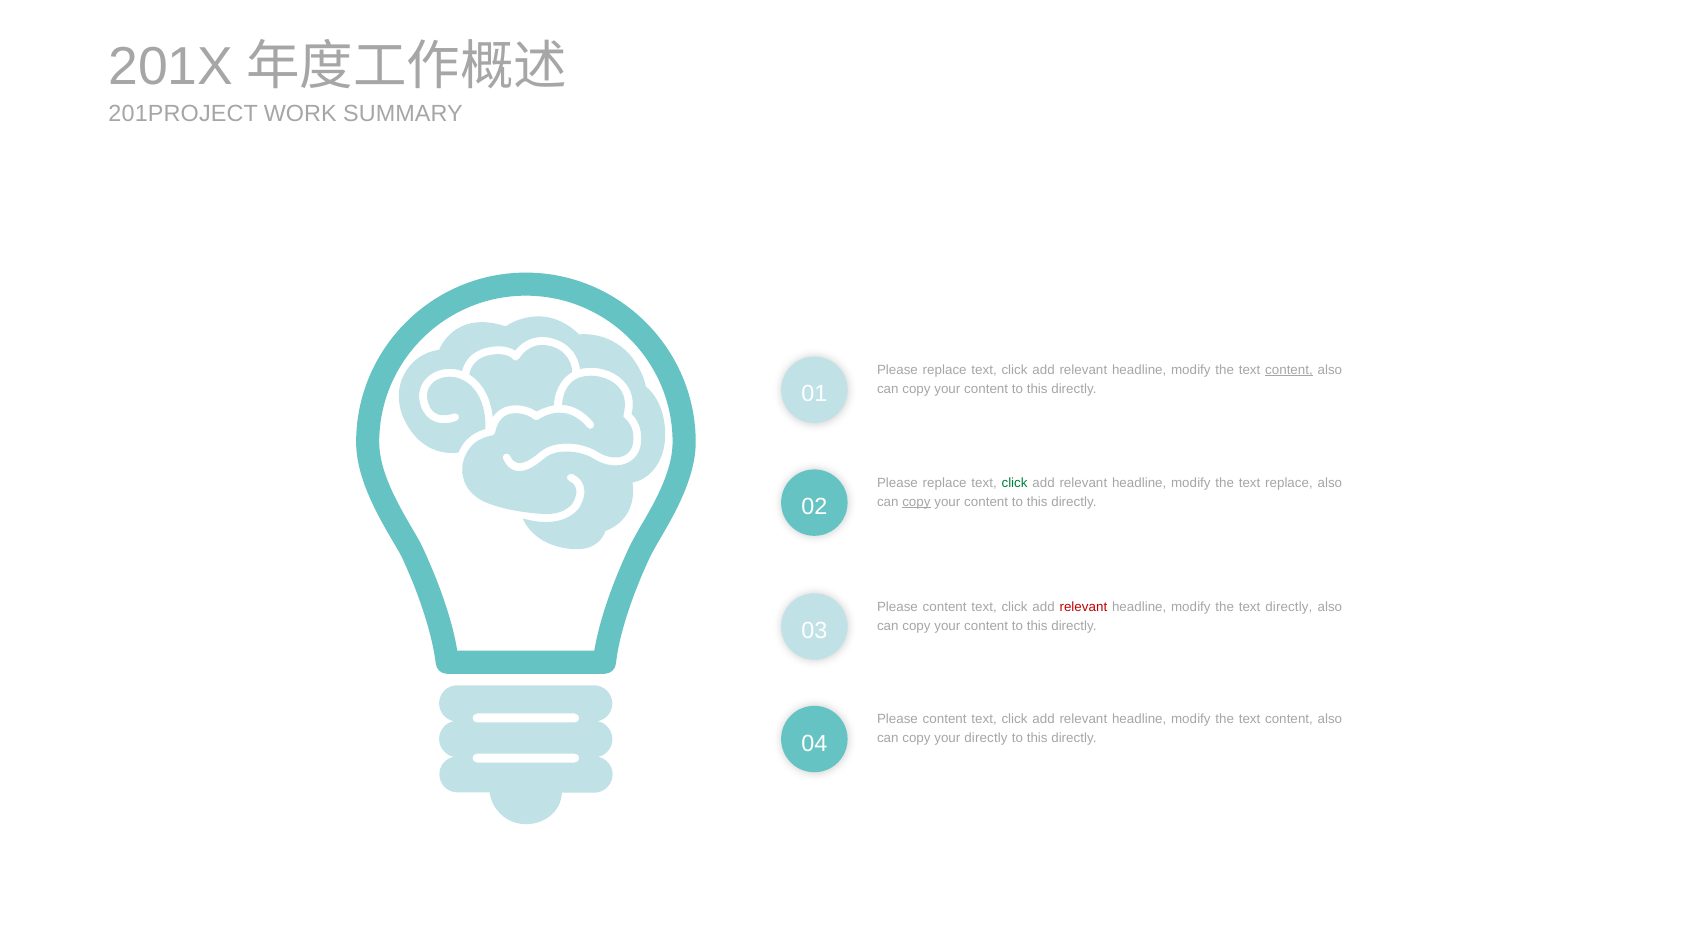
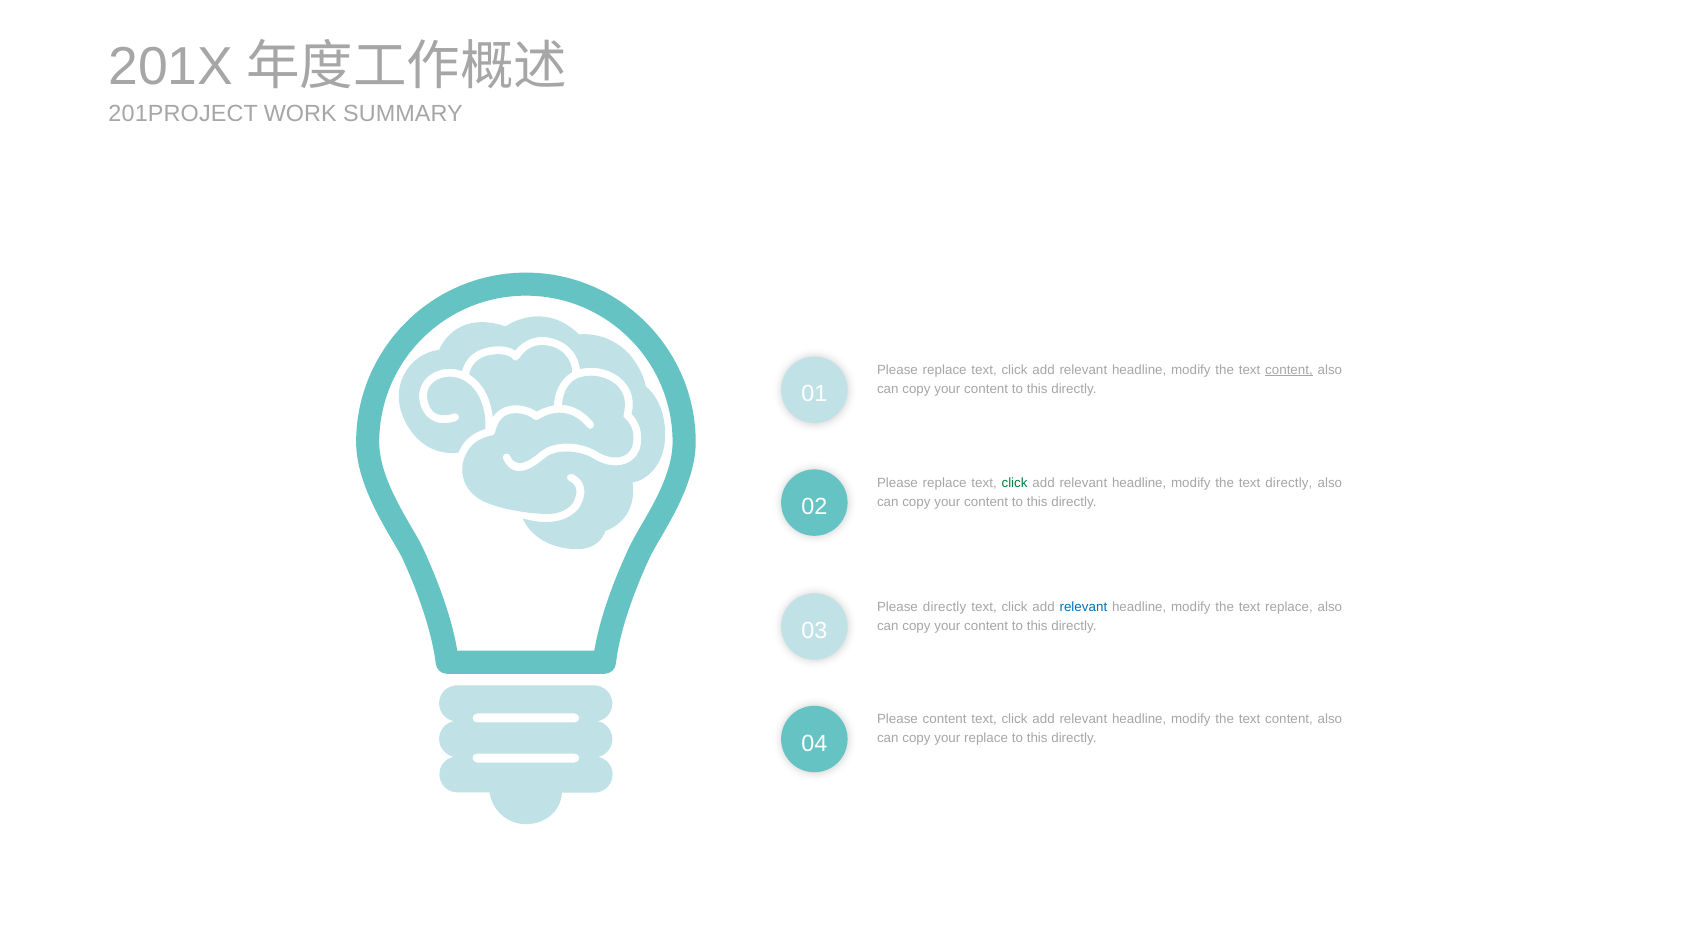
text replace: replace -> directly
copy at (916, 502) underline: present -> none
content at (945, 607): content -> directly
relevant at (1083, 607) colour: red -> blue
text directly: directly -> replace
your directly: directly -> replace
